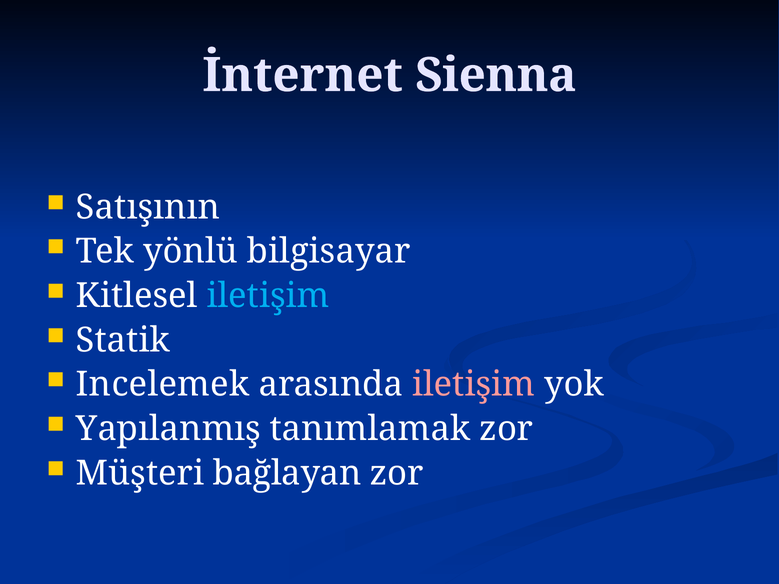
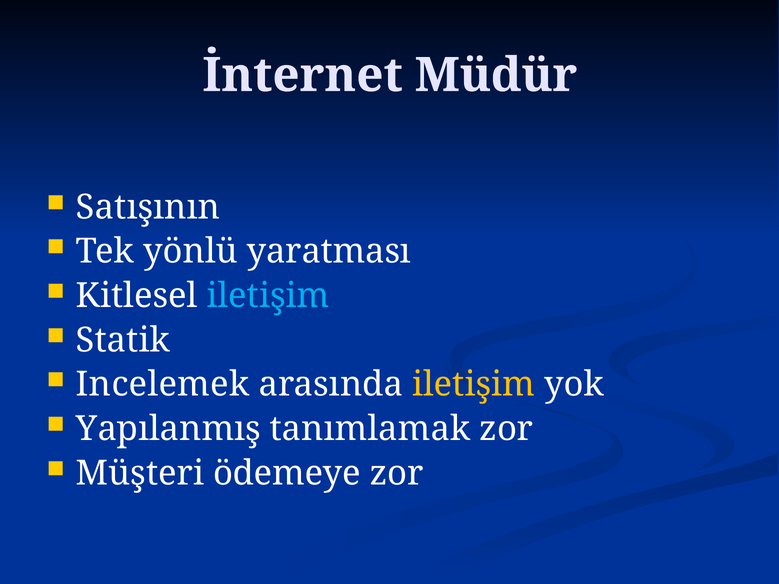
Sienna: Sienna -> Müdür
bilgisayar: bilgisayar -> yaratması
iletişim at (474, 385) colour: pink -> yellow
bağlayan: bağlayan -> ödemeye
